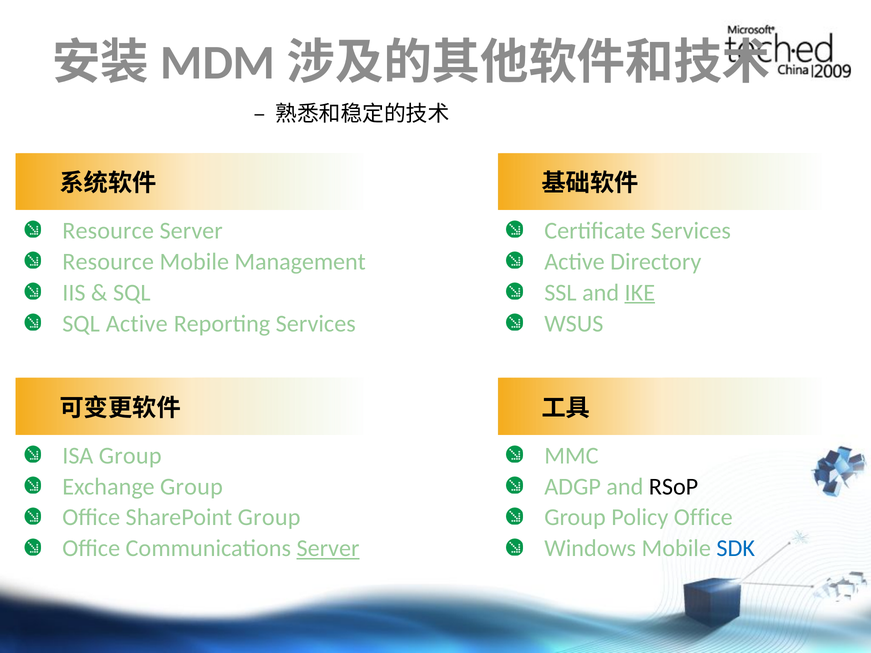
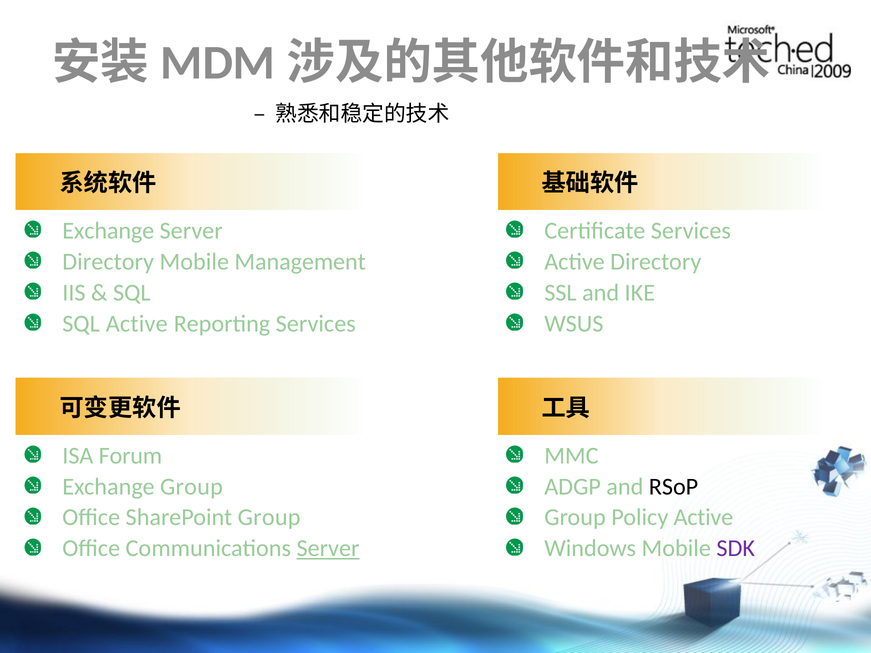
Resource at (108, 231): Resource -> Exchange
Resource at (108, 262): Resource -> Directory
IKE underline: present -> none
ISA Group: Group -> Forum
Policy Office: Office -> Active
SDK colour: blue -> purple
